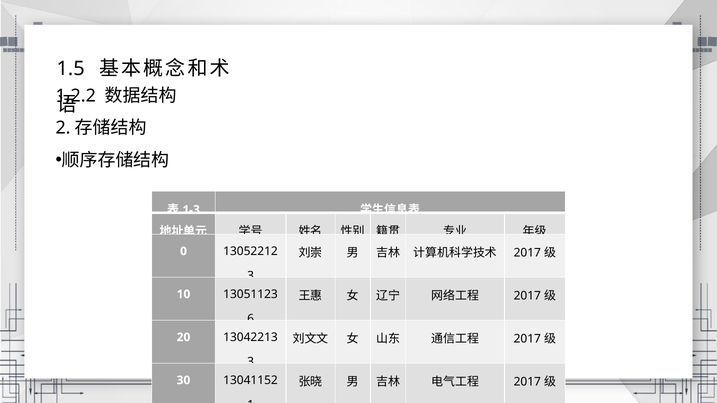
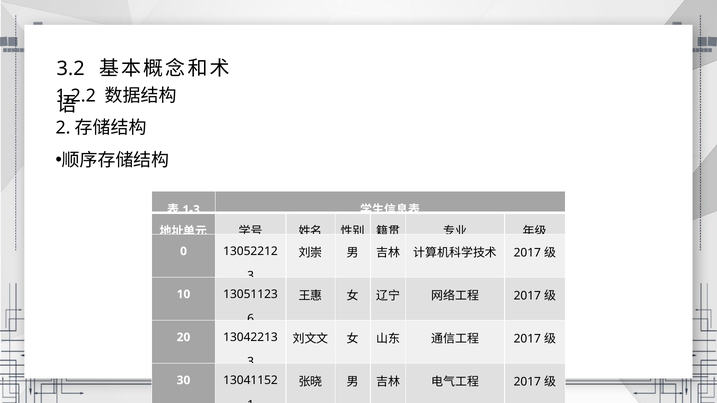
1.5: 1.5 -> 3.2
